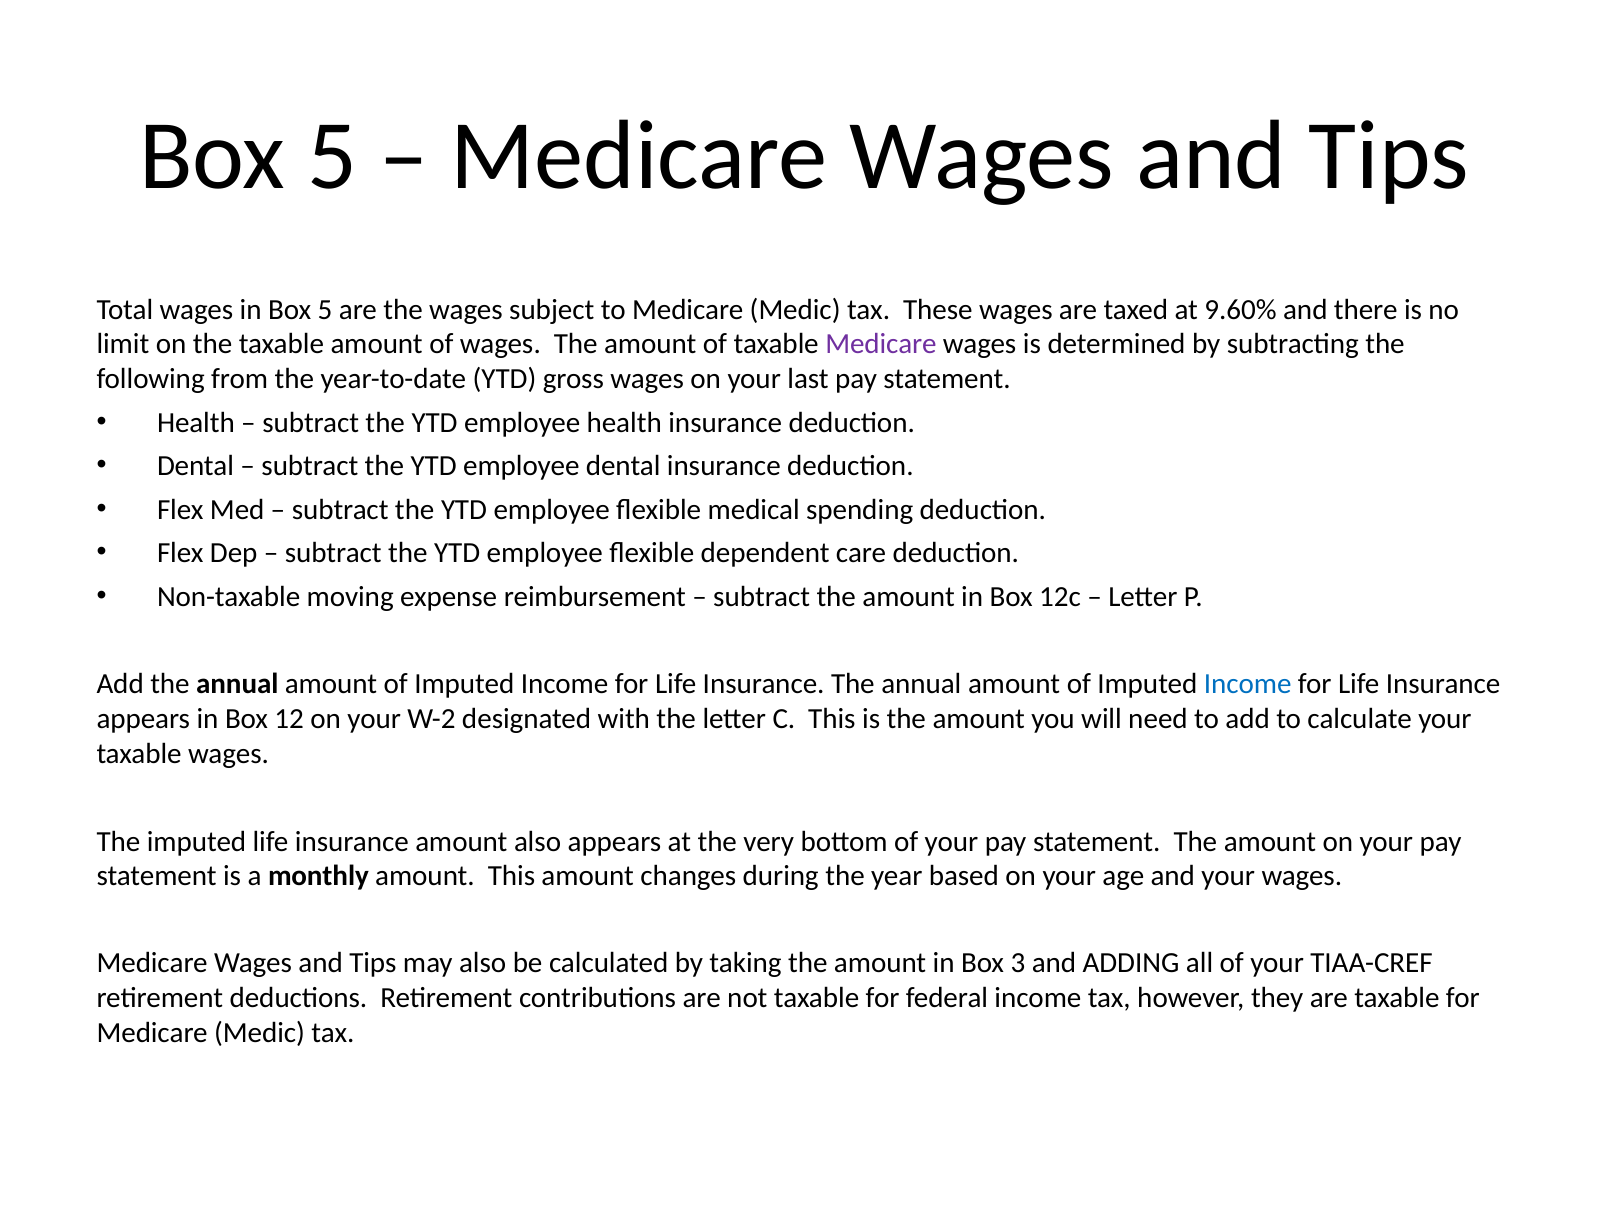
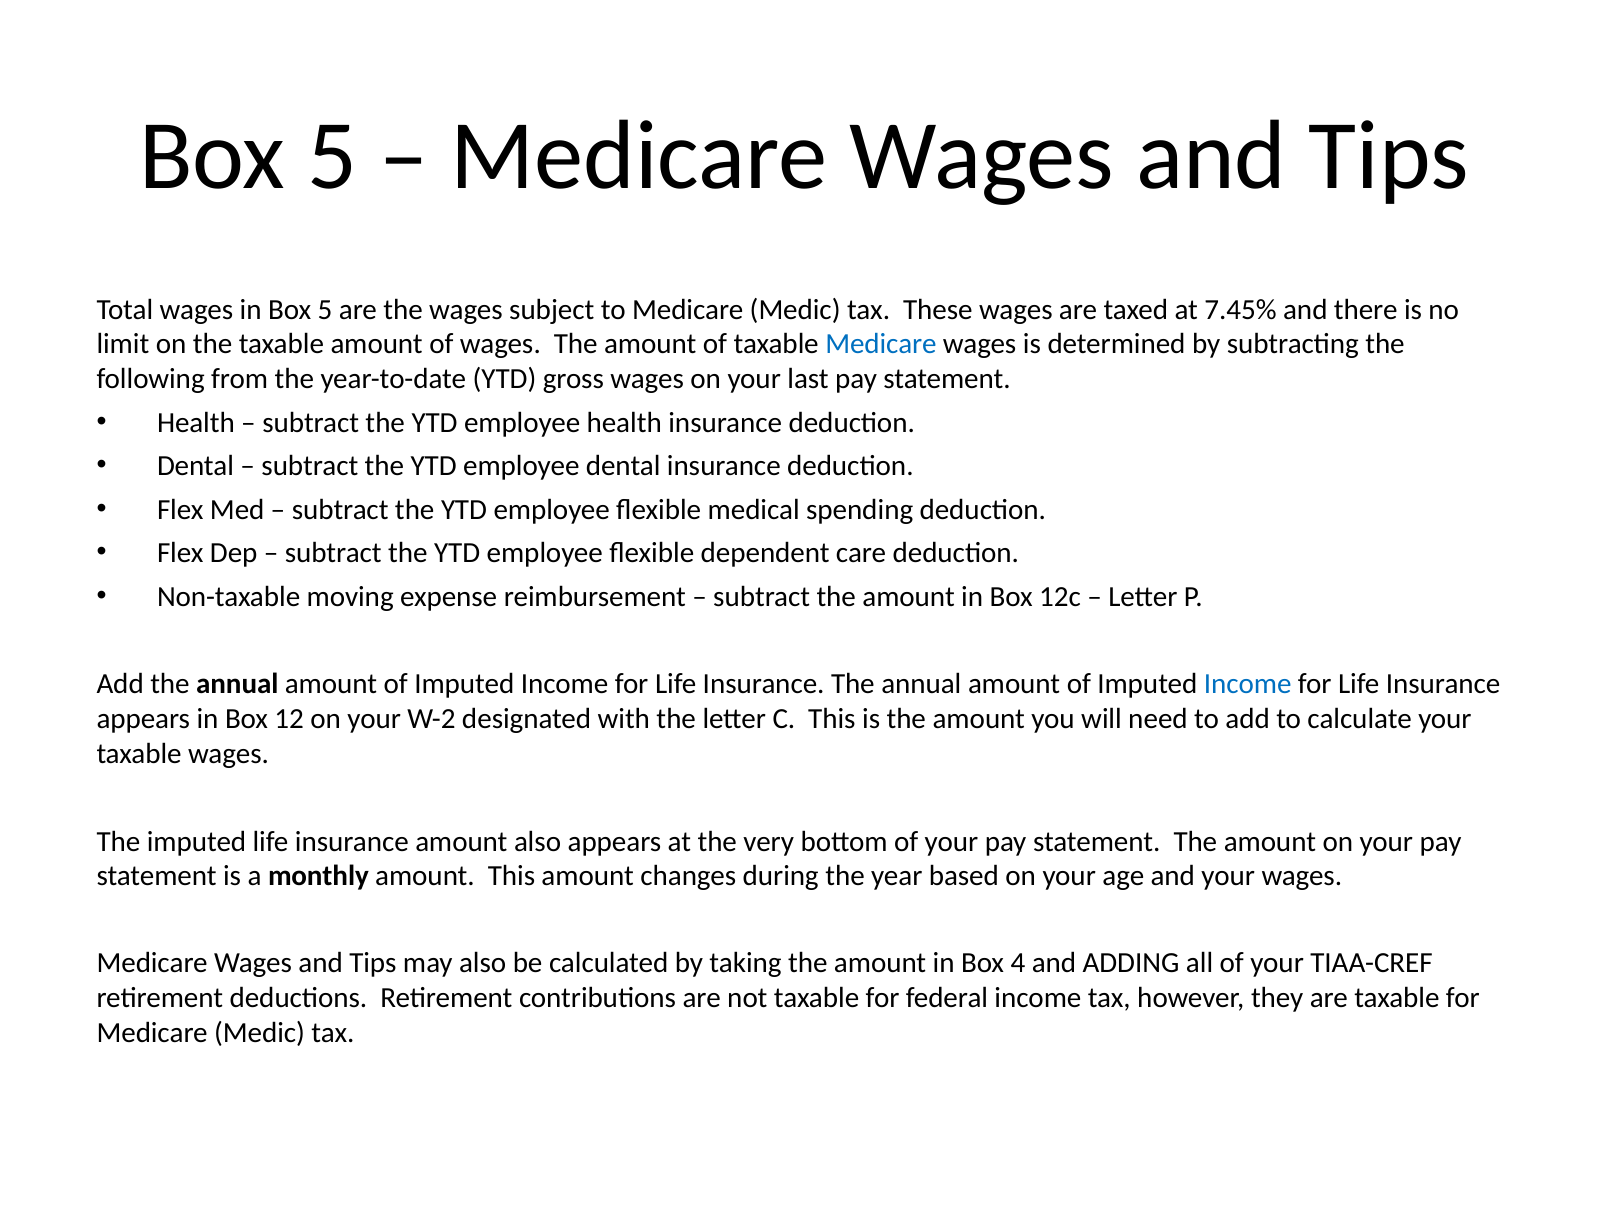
9.60%: 9.60% -> 7.45%
Medicare at (881, 344) colour: purple -> blue
3: 3 -> 4
